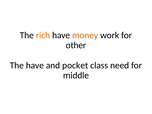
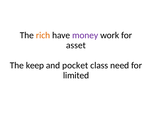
money colour: orange -> purple
other: other -> asset
The have: have -> keep
middle: middle -> limited
